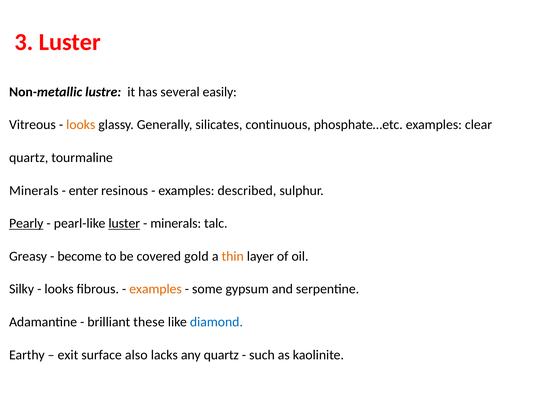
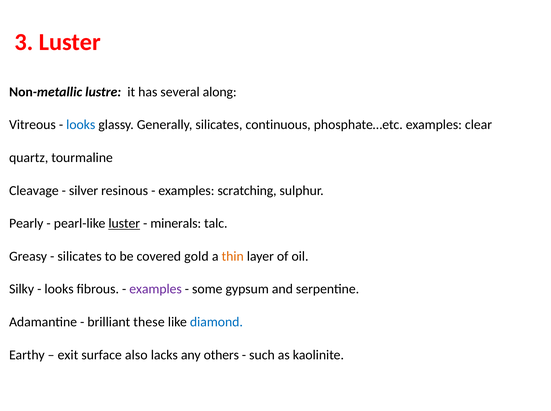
easily: easily -> along
looks at (81, 125) colour: orange -> blue
Minerals at (34, 191): Minerals -> Cleavage
enter: enter -> silver
described: described -> scratching
Pearly underline: present -> none
become at (80, 257): become -> silicates
examples at (156, 290) colour: orange -> purple
any quartz: quartz -> others
